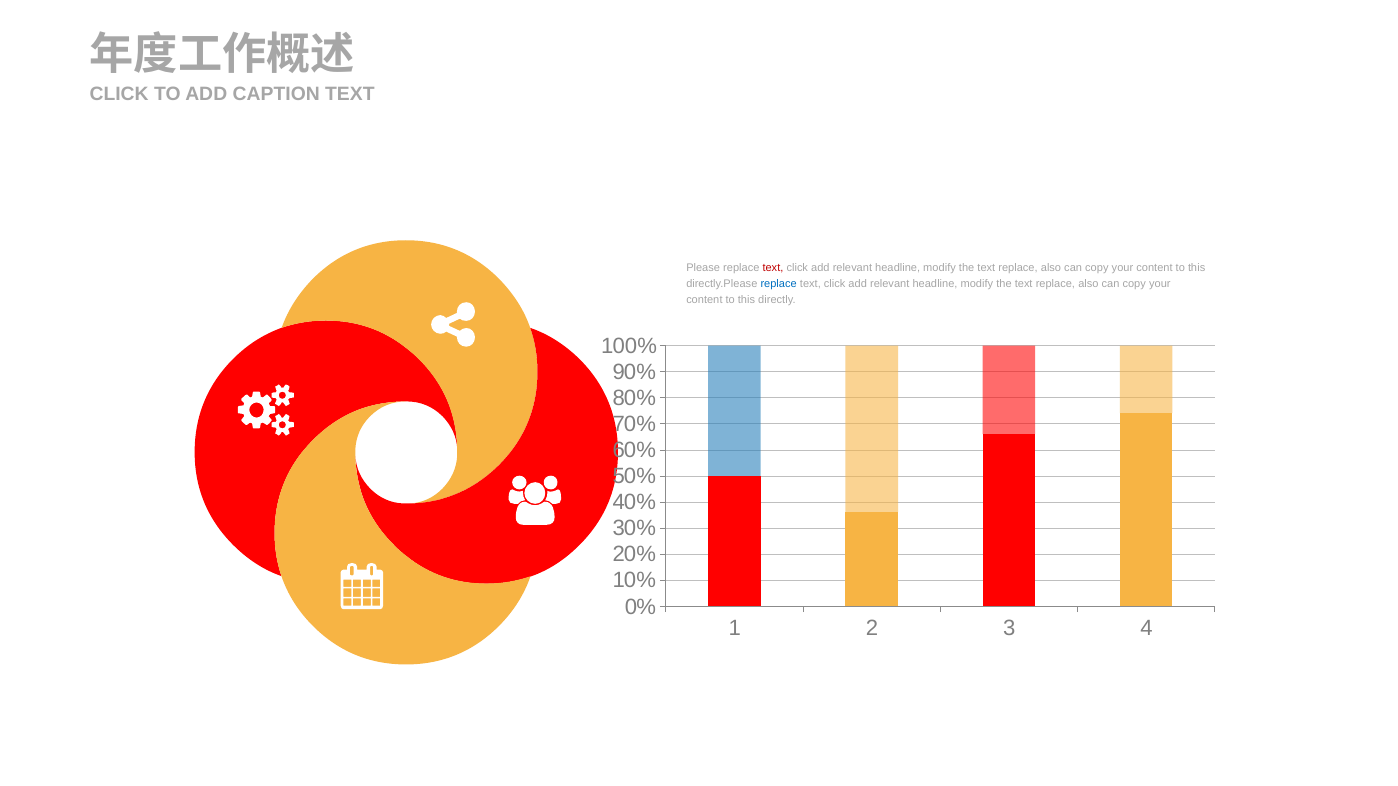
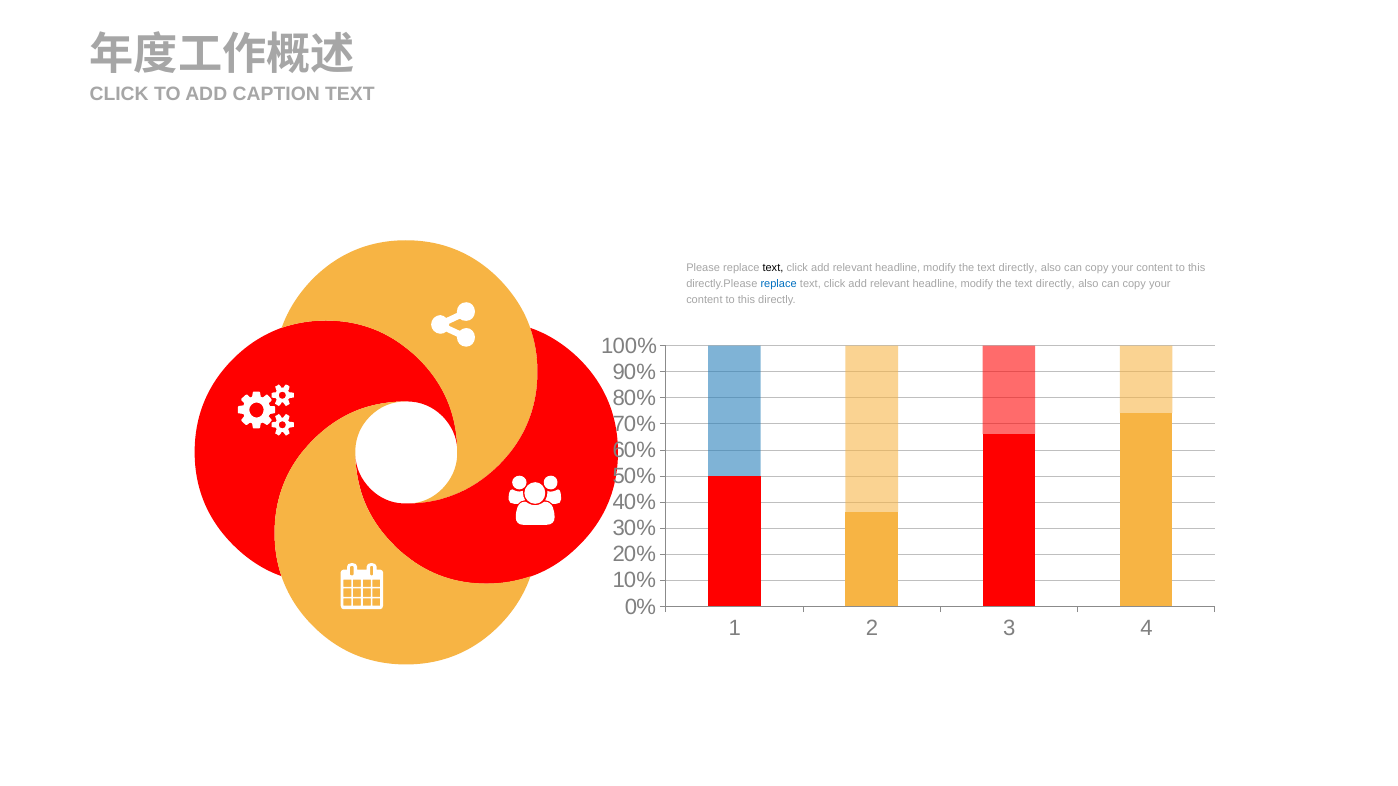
text at (773, 268) colour: red -> black
replace at (1018, 268): replace -> directly
replace at (1055, 284): replace -> directly
